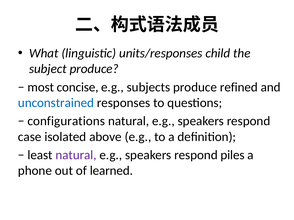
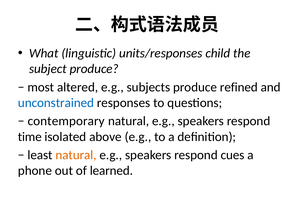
concise: concise -> altered
configurations: configurations -> contemporary
case: case -> time
natural at (76, 155) colour: purple -> orange
piles: piles -> cues
